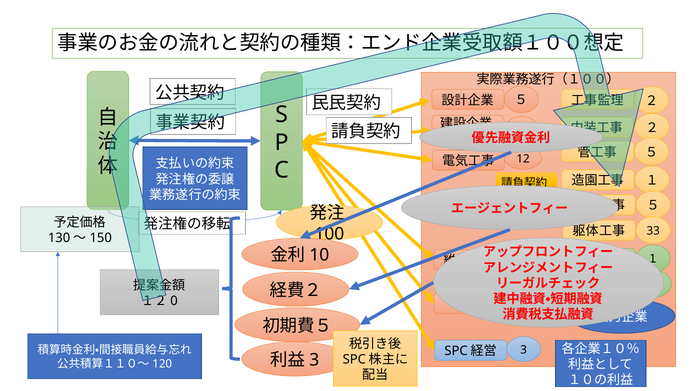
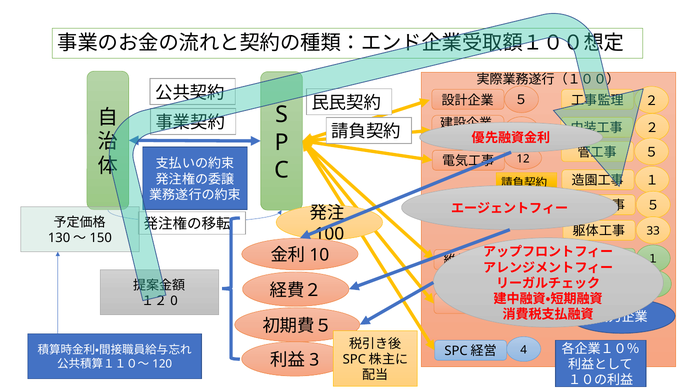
3 at (524, 350): 3 -> 4
